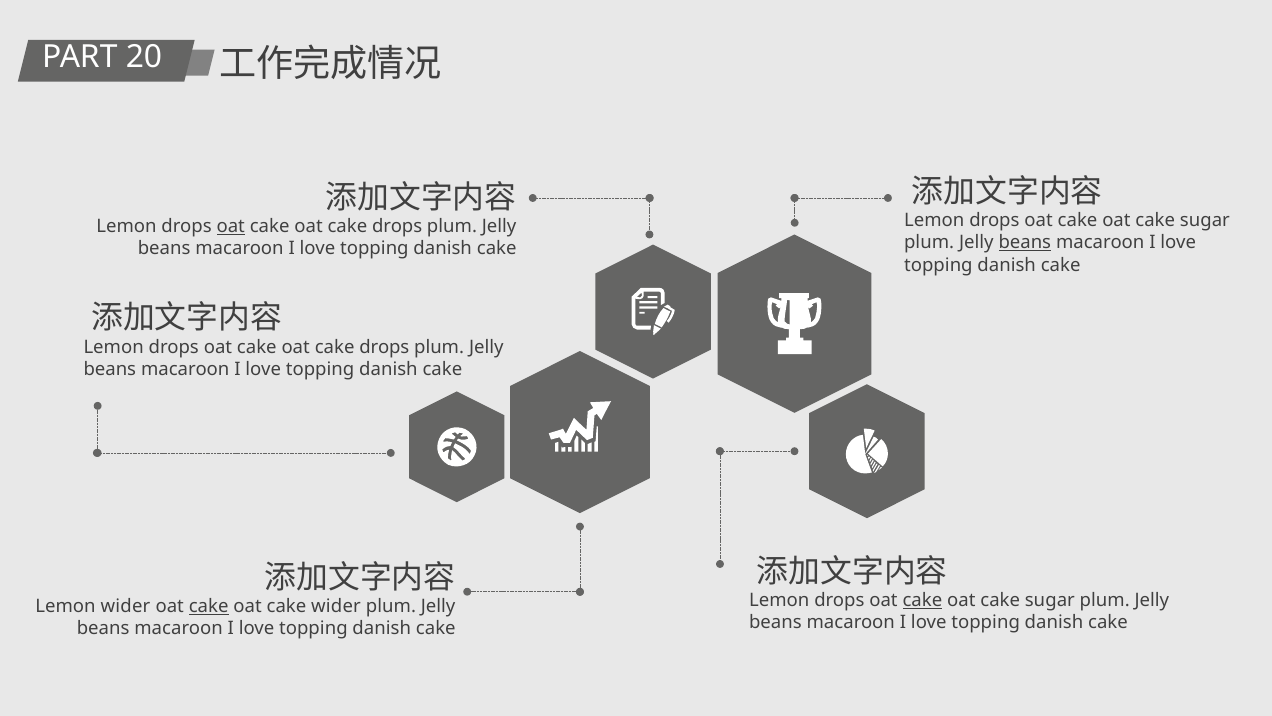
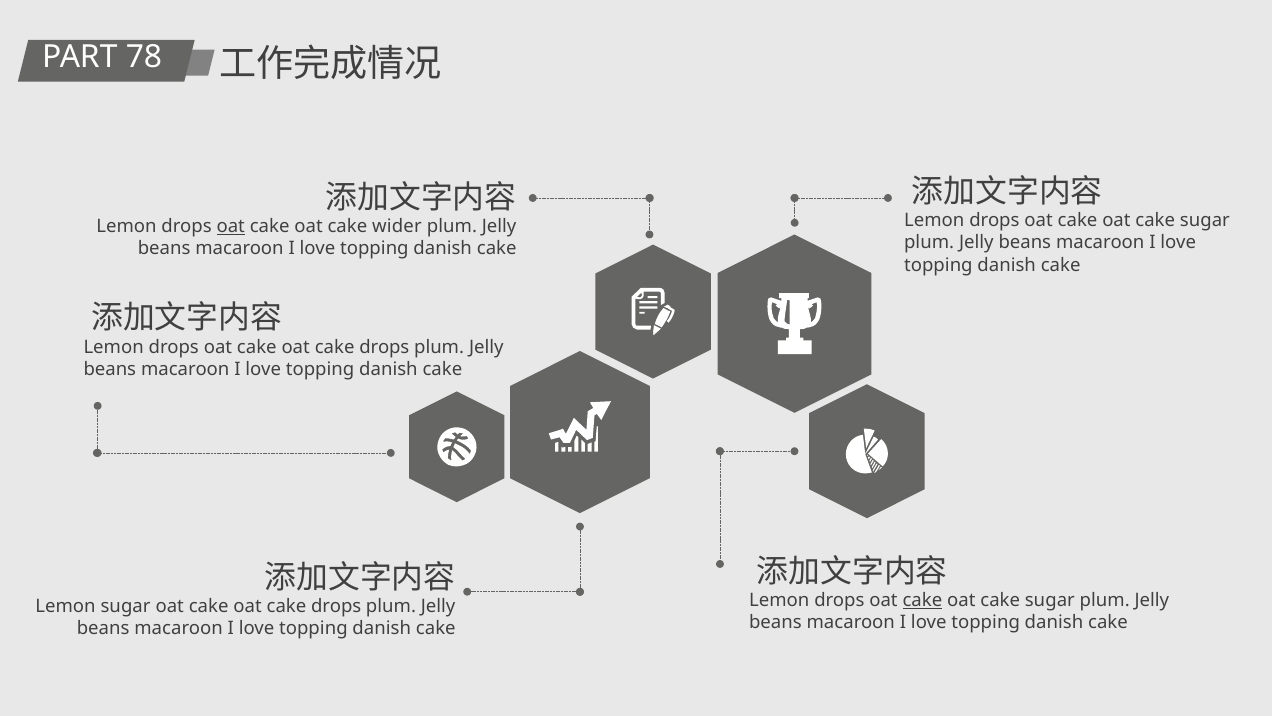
20: 20 -> 78
drops at (397, 226): drops -> wider
beans at (1025, 243) underline: present -> none
Lemon wider: wider -> sugar
cake at (209, 606) underline: present -> none
wider at (336, 606): wider -> drops
